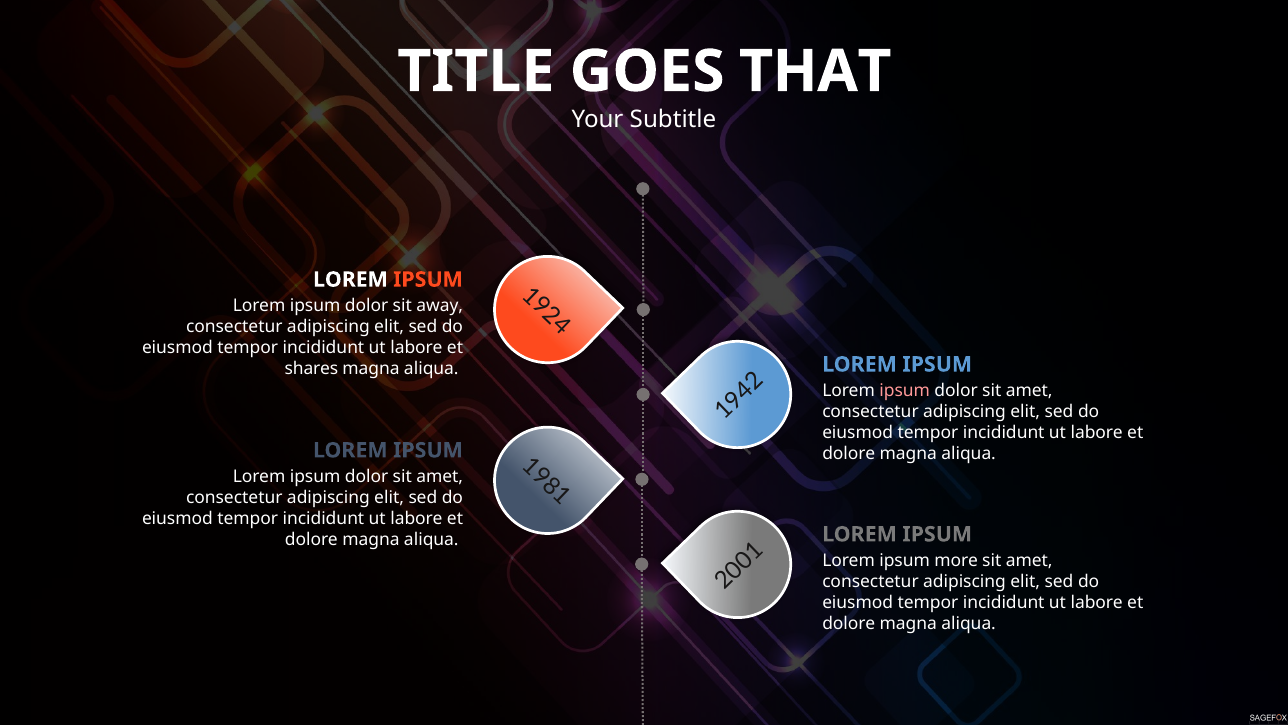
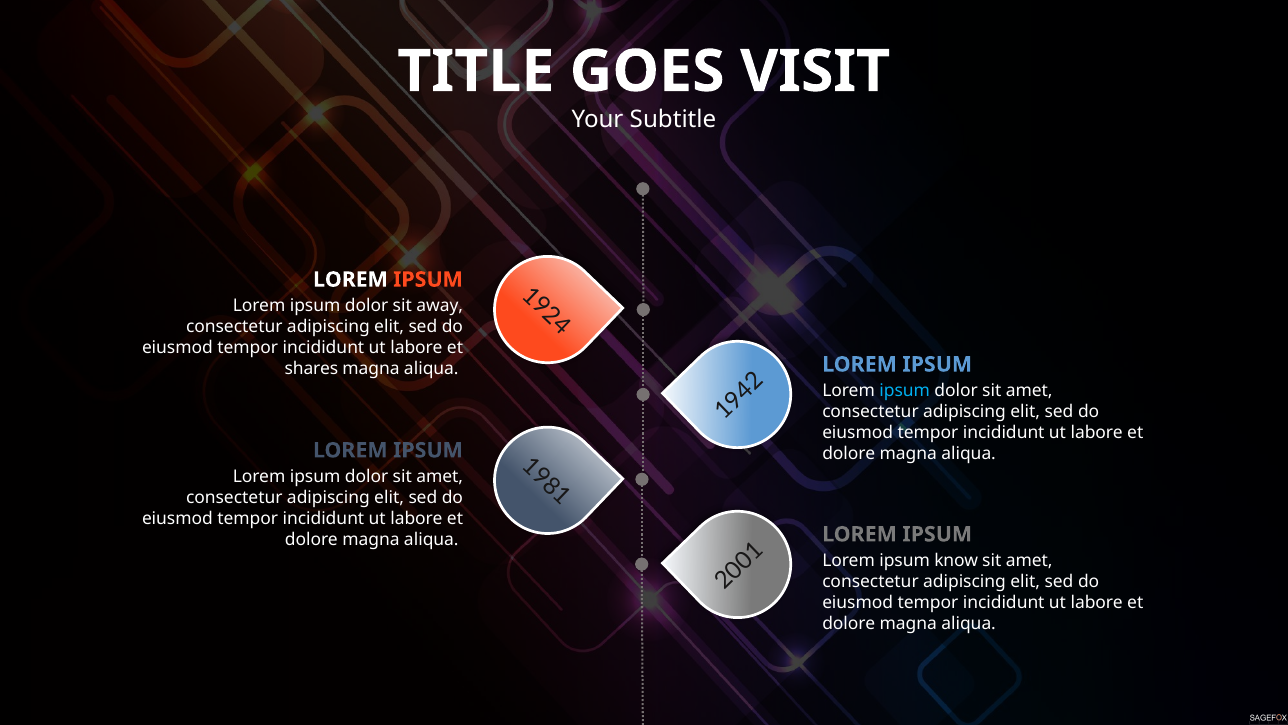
THAT: THAT -> VISIT
ipsum at (905, 391) colour: pink -> light blue
more: more -> know
